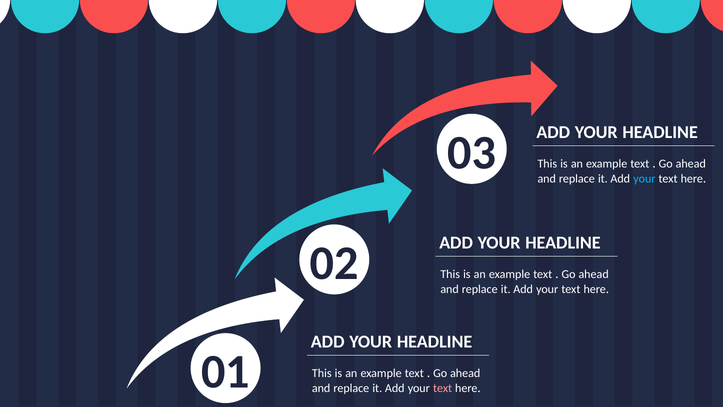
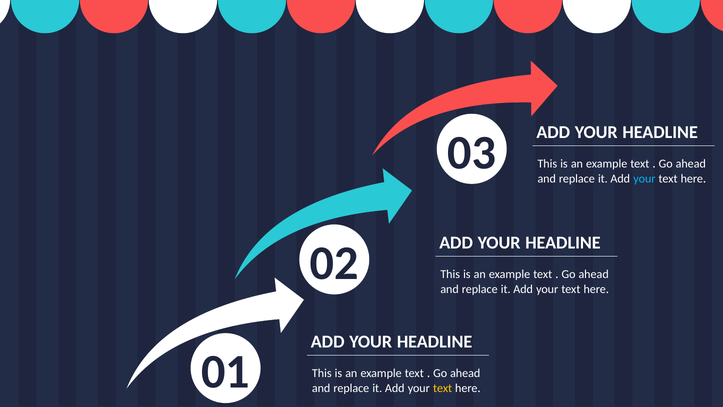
text at (443, 388) colour: pink -> yellow
